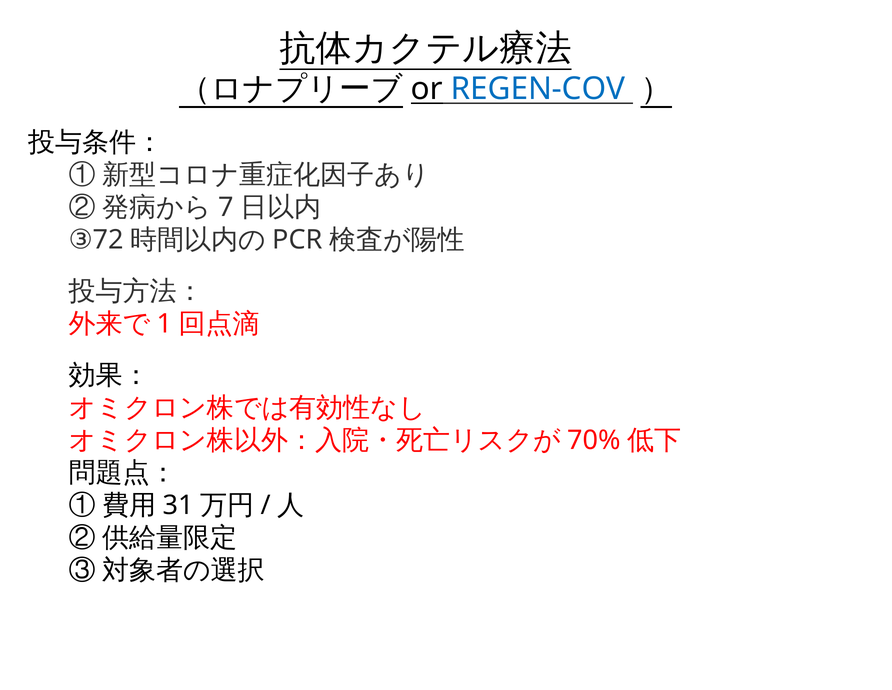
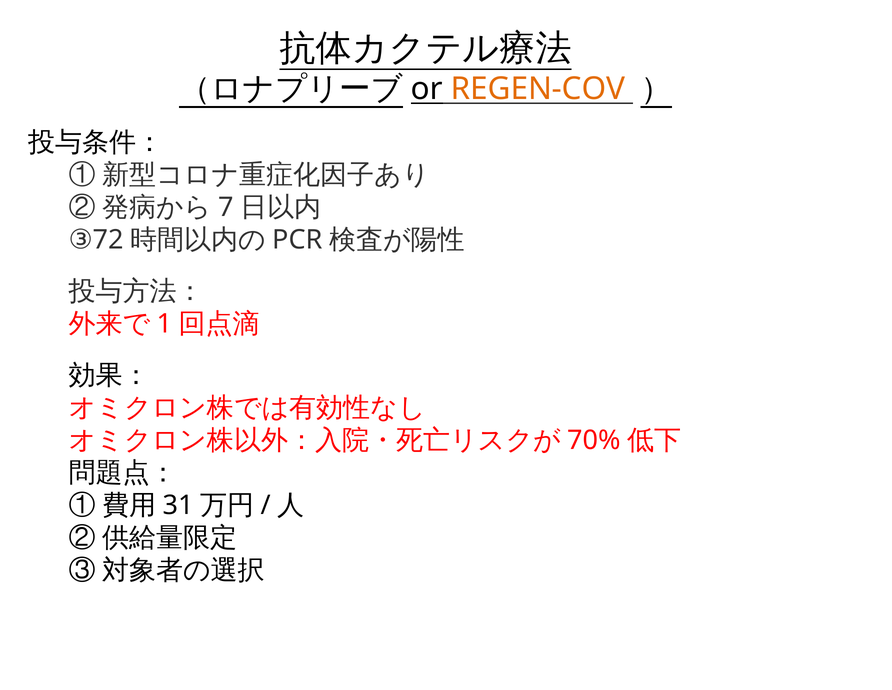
REGEN-COV colour: blue -> orange
